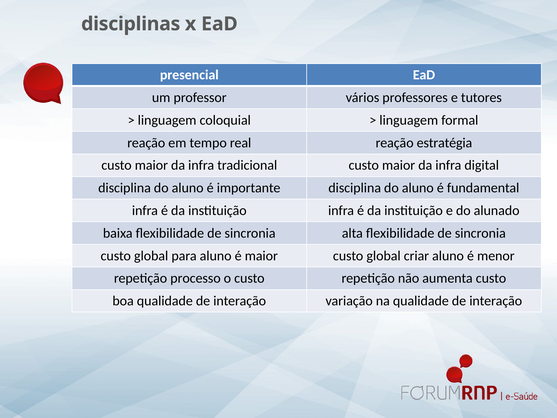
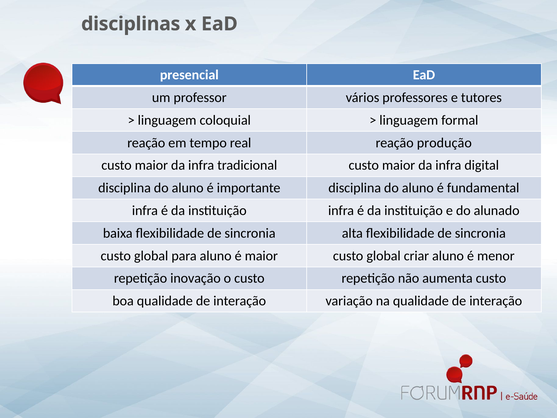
estratégia: estratégia -> produção
processo: processo -> inovação
